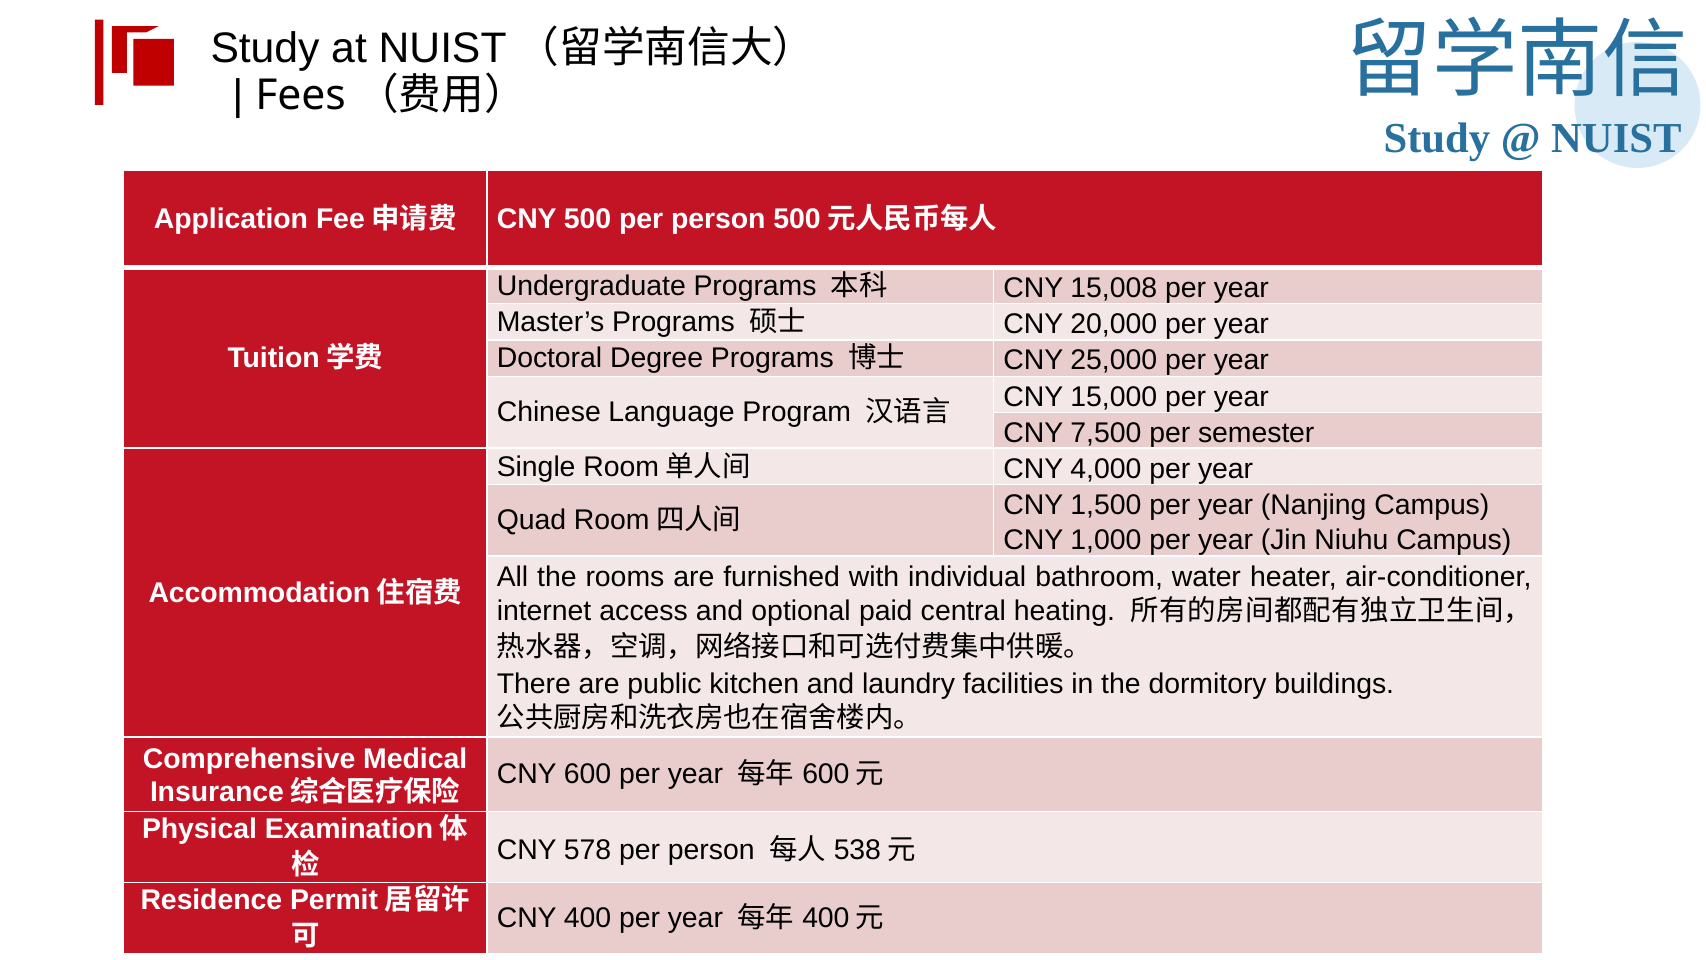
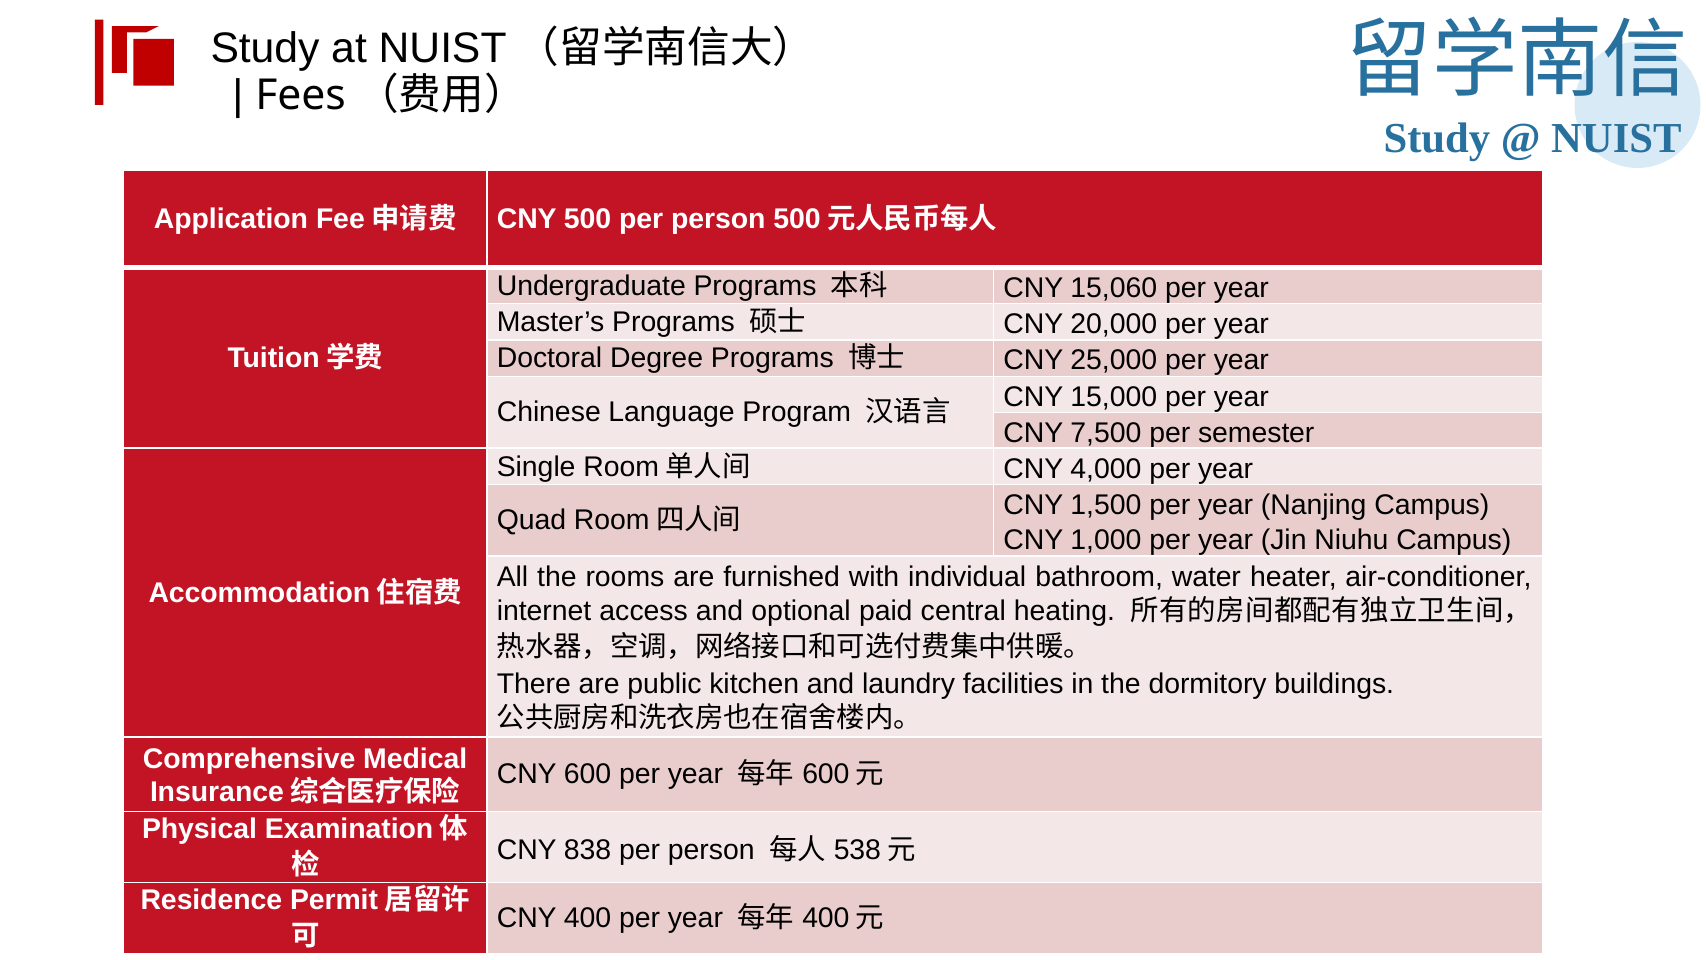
15,008: 15,008 -> 15,060
578: 578 -> 838
